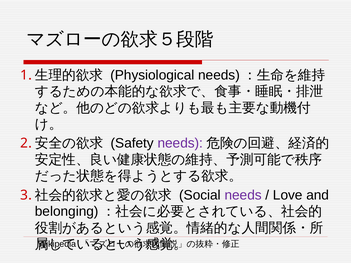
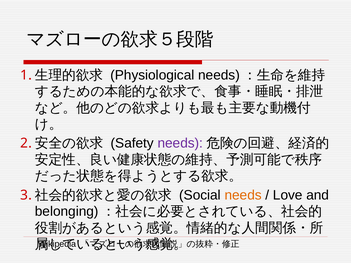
needs at (243, 195) colour: purple -> orange
